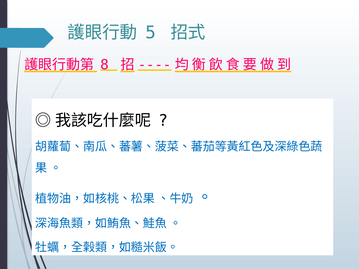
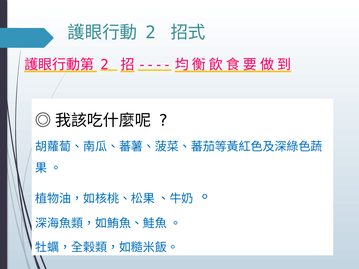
5 at (151, 33): 5 -> 2
8 at (105, 65): 8 -> 2
